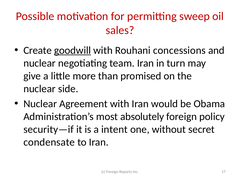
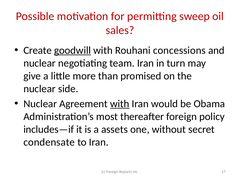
with at (120, 104) underline: none -> present
absolutely: absolutely -> thereafter
security—if: security—if -> includes—if
intent: intent -> assets
